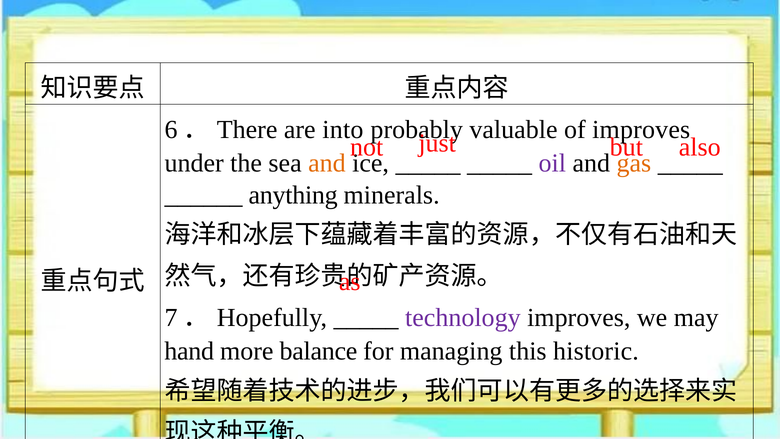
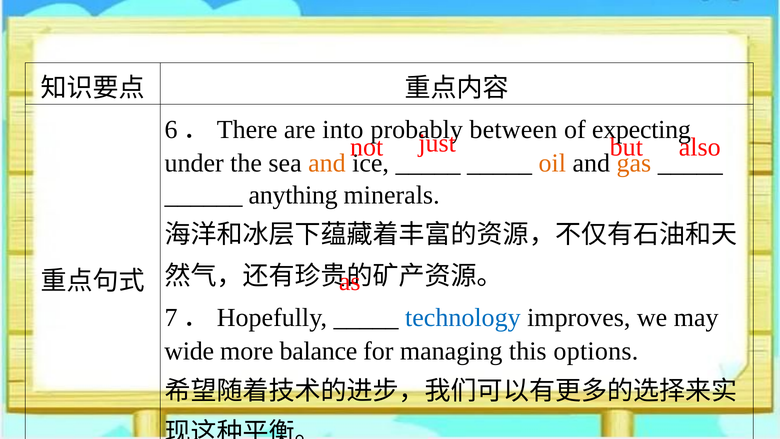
valuable: valuable -> between
of improves: improves -> expecting
oil colour: purple -> orange
technology colour: purple -> blue
hand: hand -> wide
historic: historic -> options
